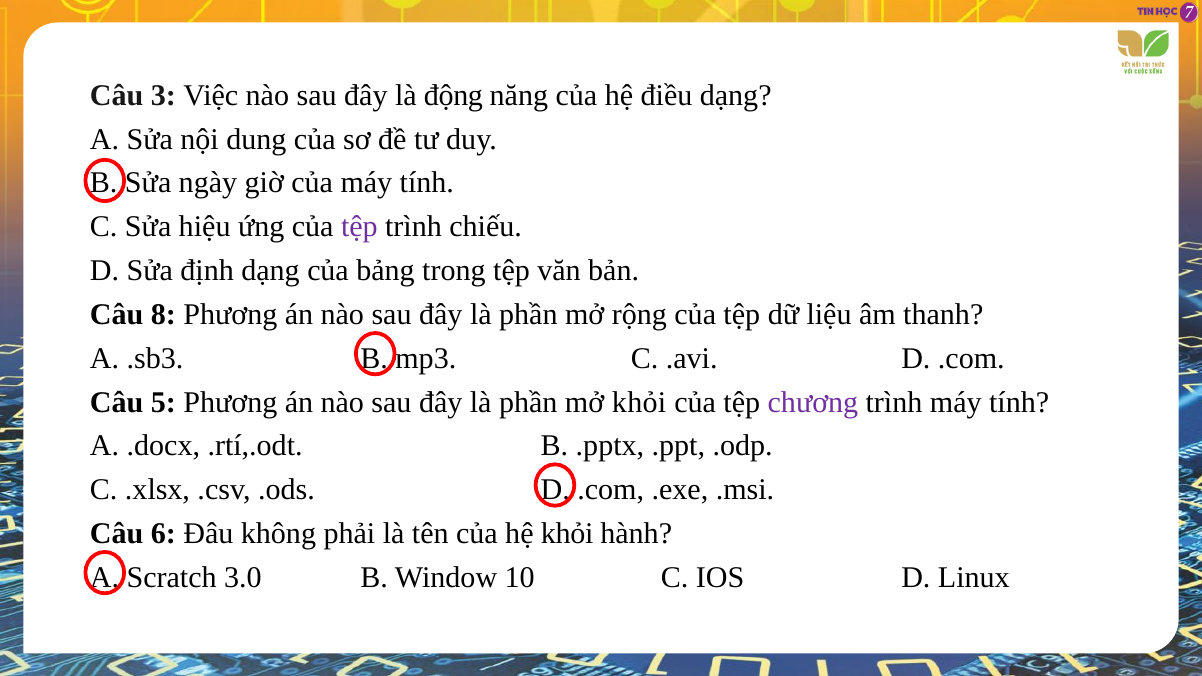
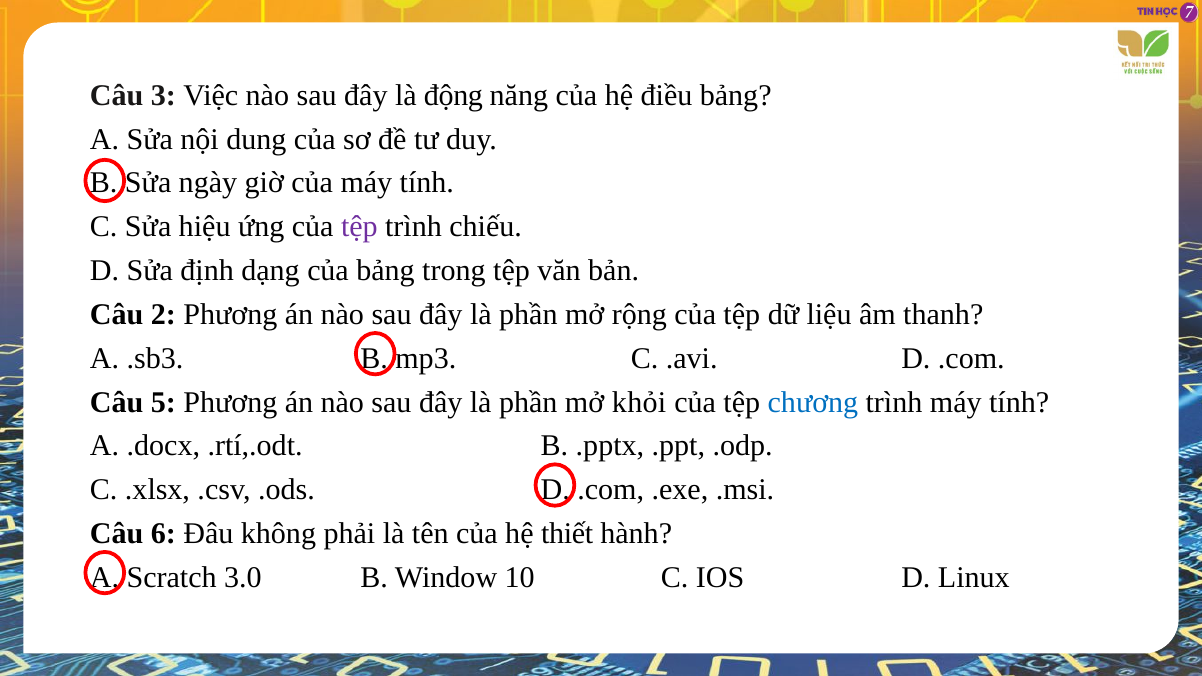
điều dạng: dạng -> bảng
8: 8 -> 2
chương colour: purple -> blue
hệ khỏi: khỏi -> thiết
